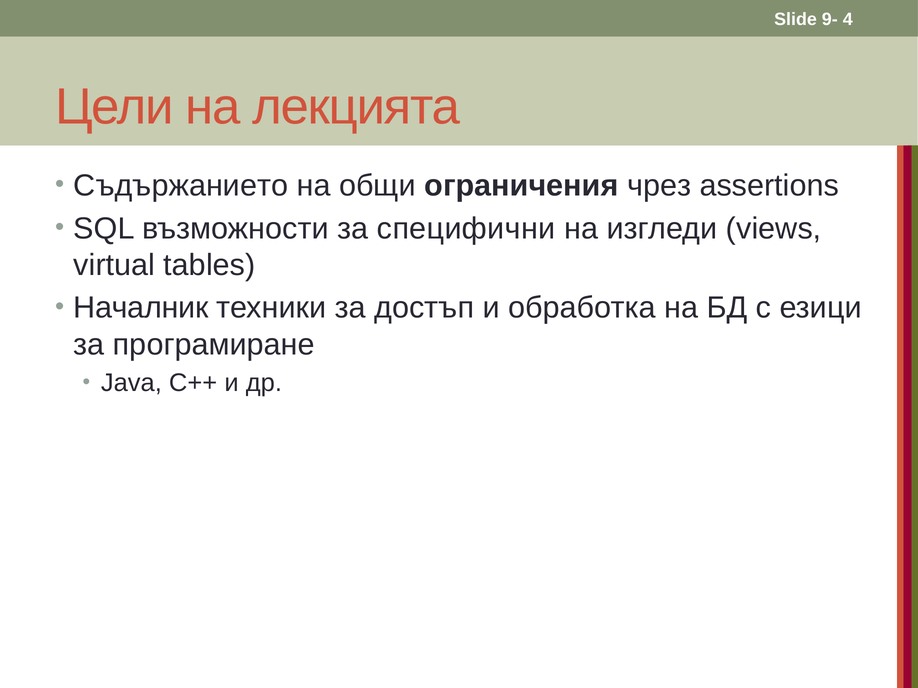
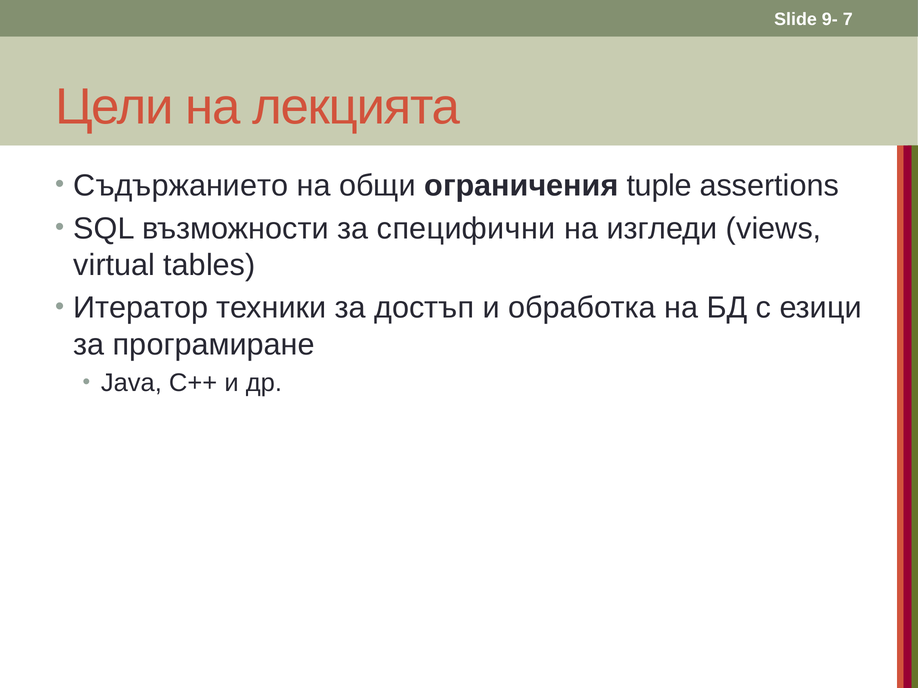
4: 4 -> 7
чрез: чрез -> tuple
Началник: Началник -> Итератор
